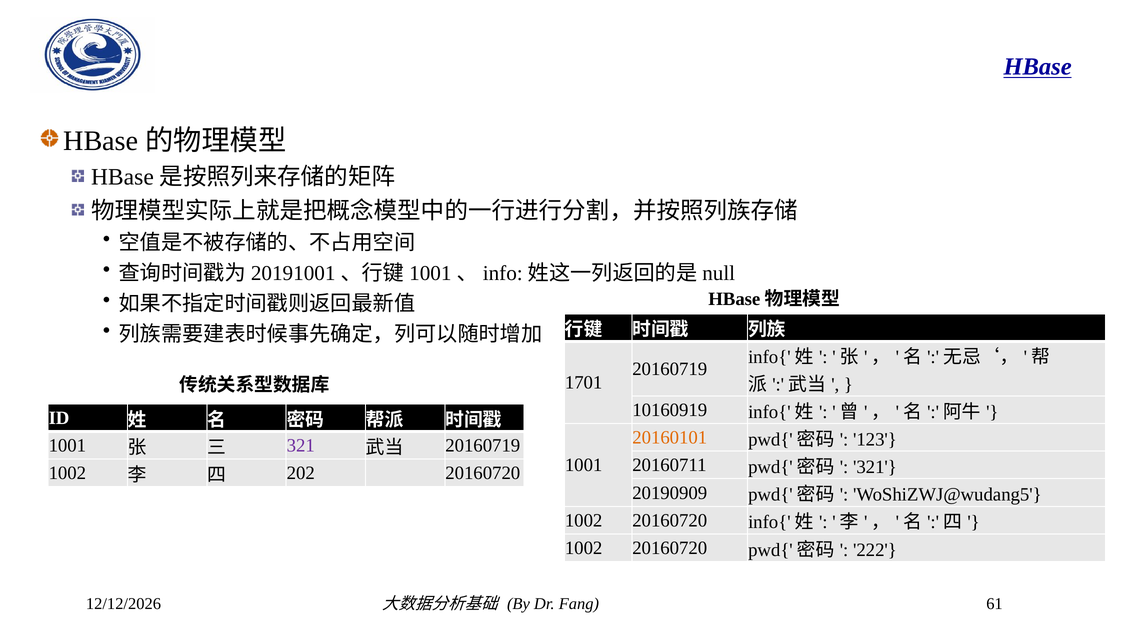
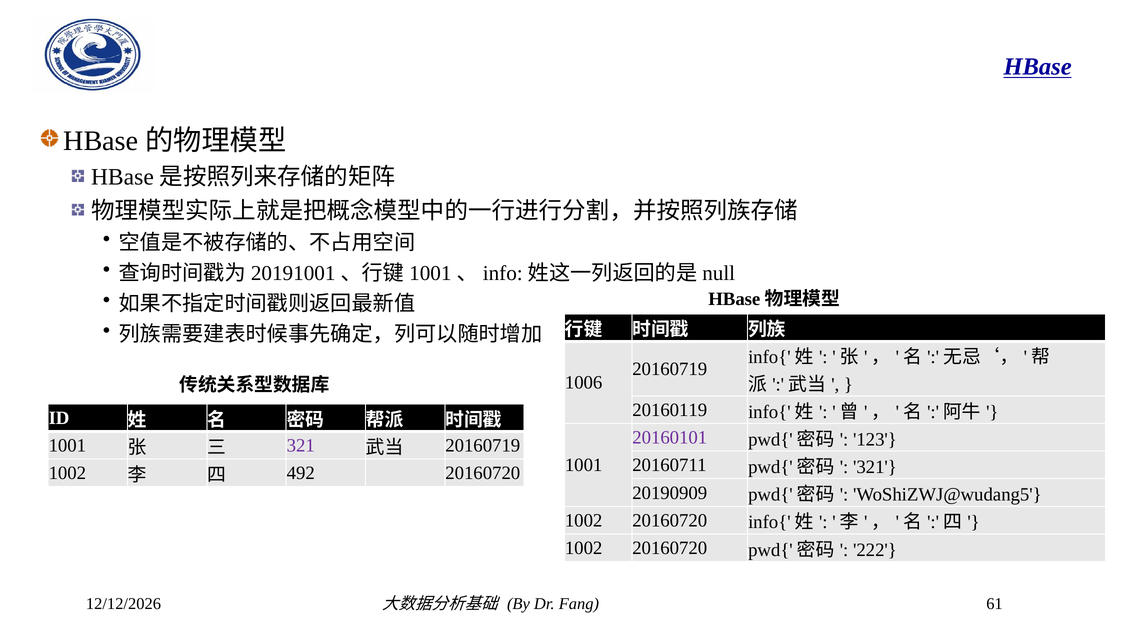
1701: 1701 -> 1006
10160919: 10160919 -> 20160119
20160101 colour: orange -> purple
202: 202 -> 492
